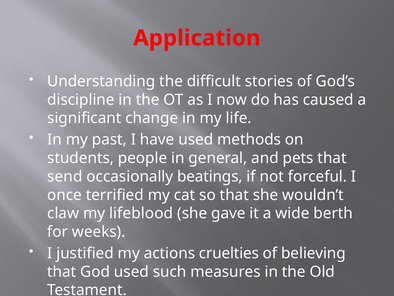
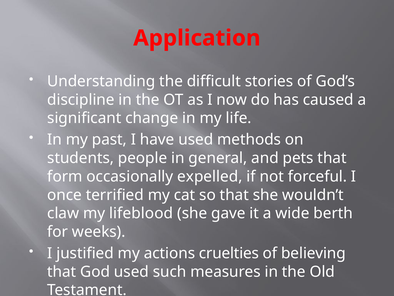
send: send -> form
beatings: beatings -> expelled
